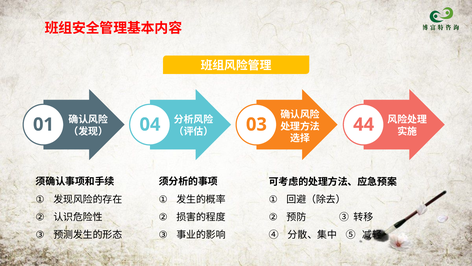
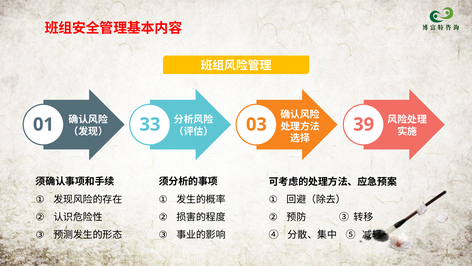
04: 04 -> 33
44: 44 -> 39
